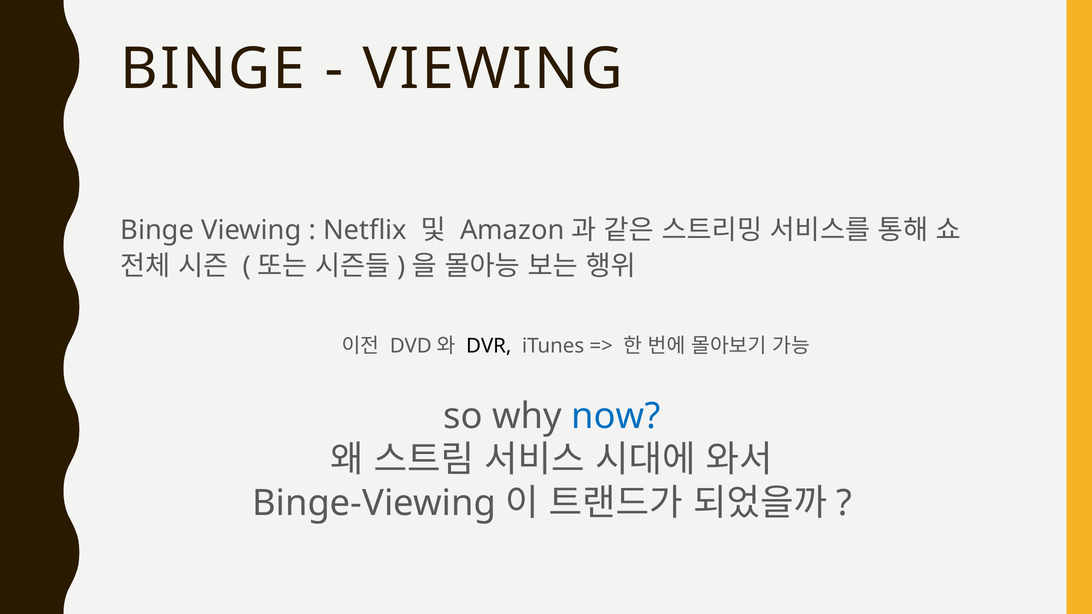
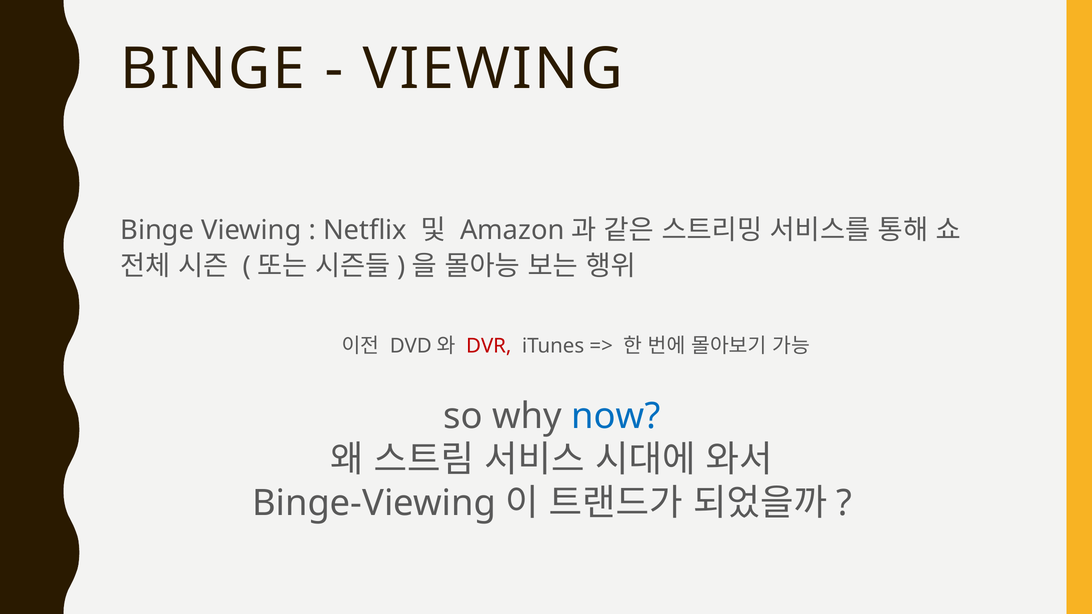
DVR colour: black -> red
